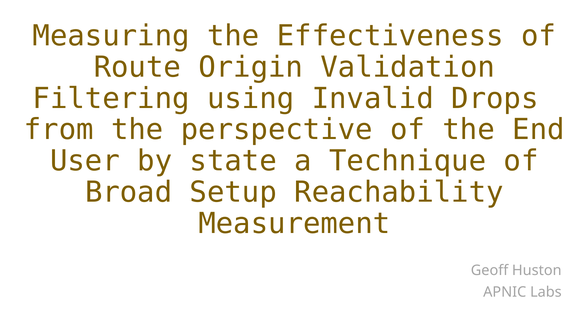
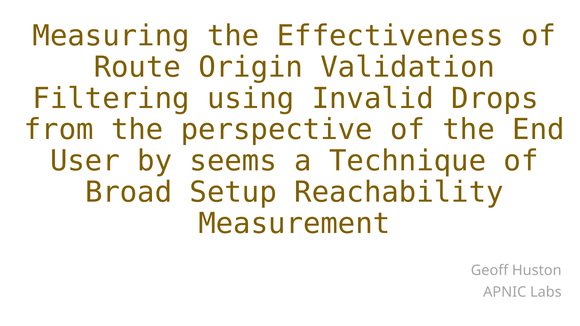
state: state -> seems
